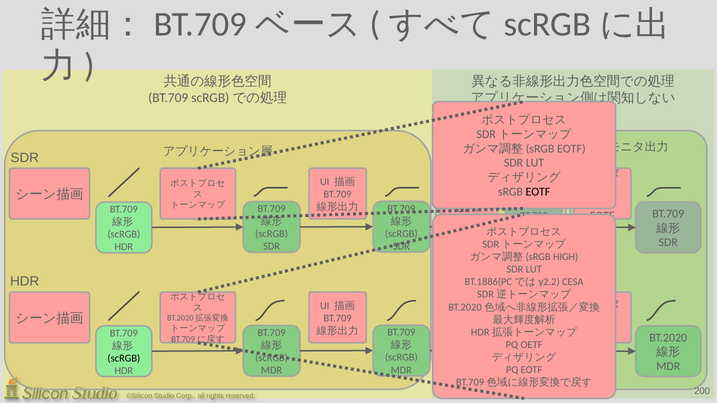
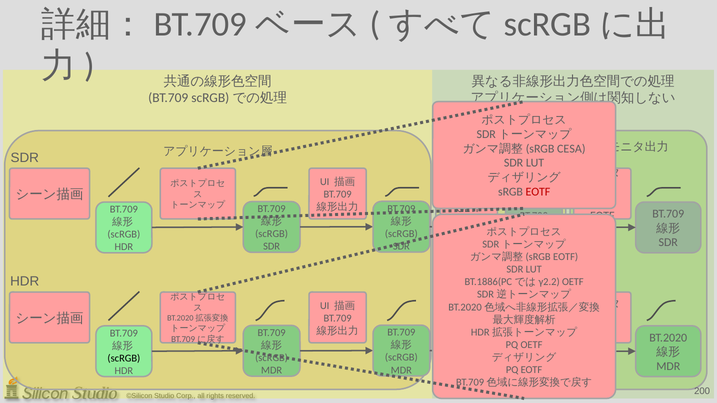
EOTF at (571, 149): EOTF -> CESA
EOTF at (538, 192) colour: black -> red
HIGH at (566, 257): HIGH -> EOTF
CESA at (573, 282): CESA -> OETF
